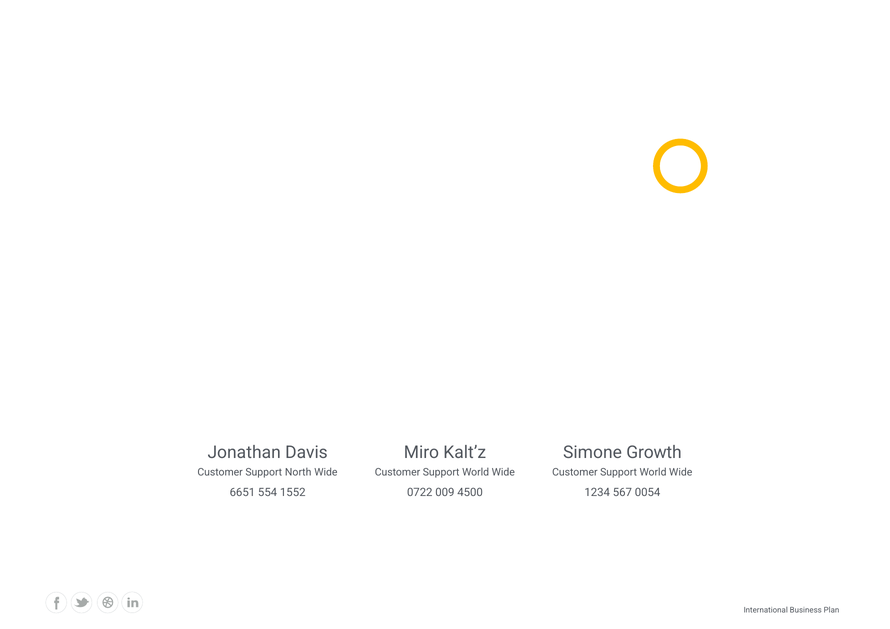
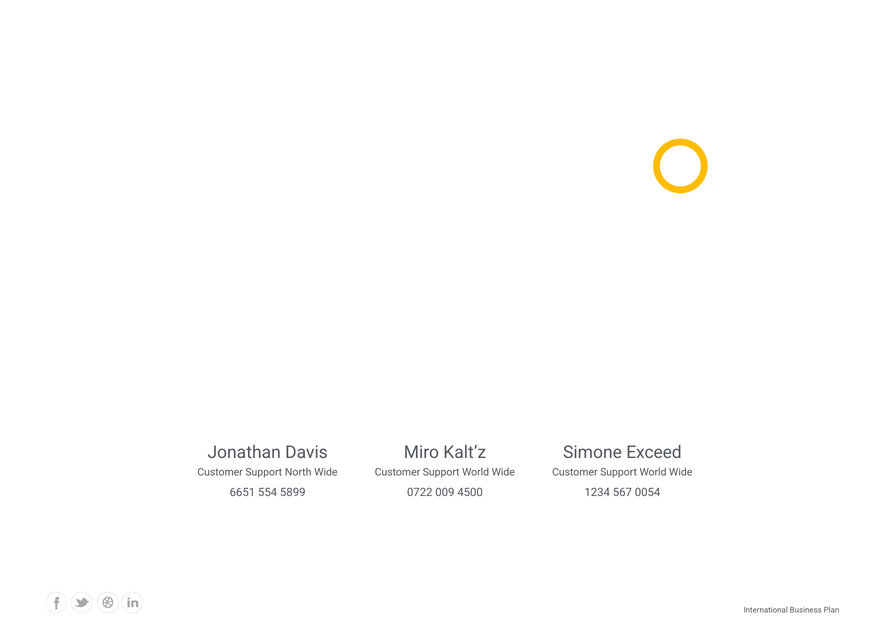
Growth: Growth -> Exceed
1552: 1552 -> 5899
